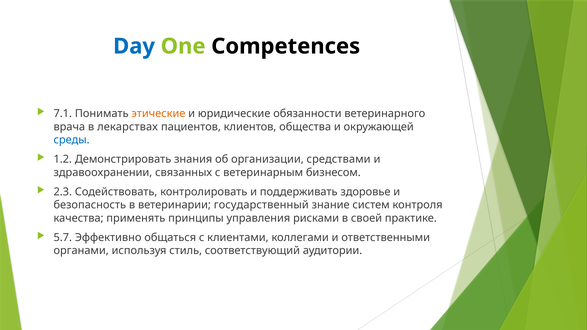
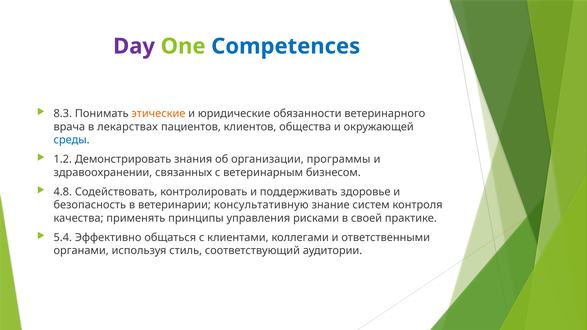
Day colour: blue -> purple
Competences colour: black -> blue
7.1: 7.1 -> 8.3
средствами: средствами -> программы
2.3: 2.3 -> 4.8
государственный: государственный -> консультативную
5.7: 5.7 -> 5.4
